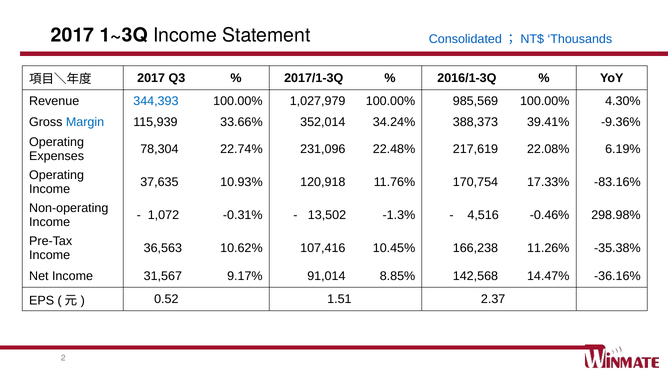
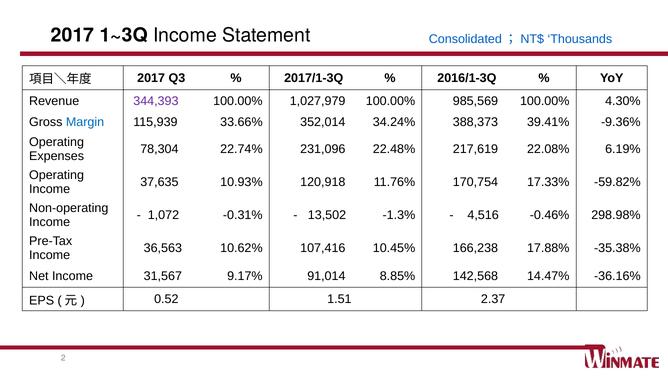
344,393 colour: blue -> purple
-83.16%: -83.16% -> -59.82%
11.26%: 11.26% -> 17.88%
